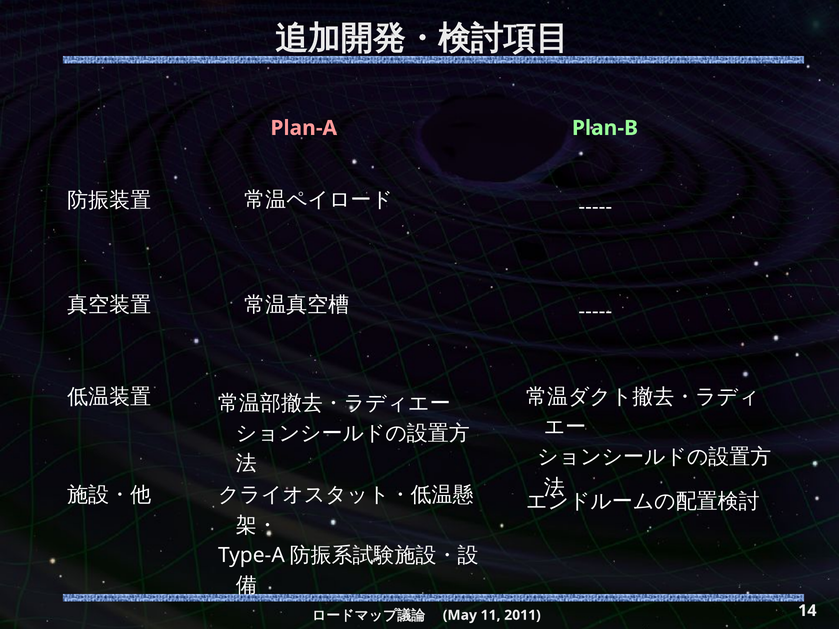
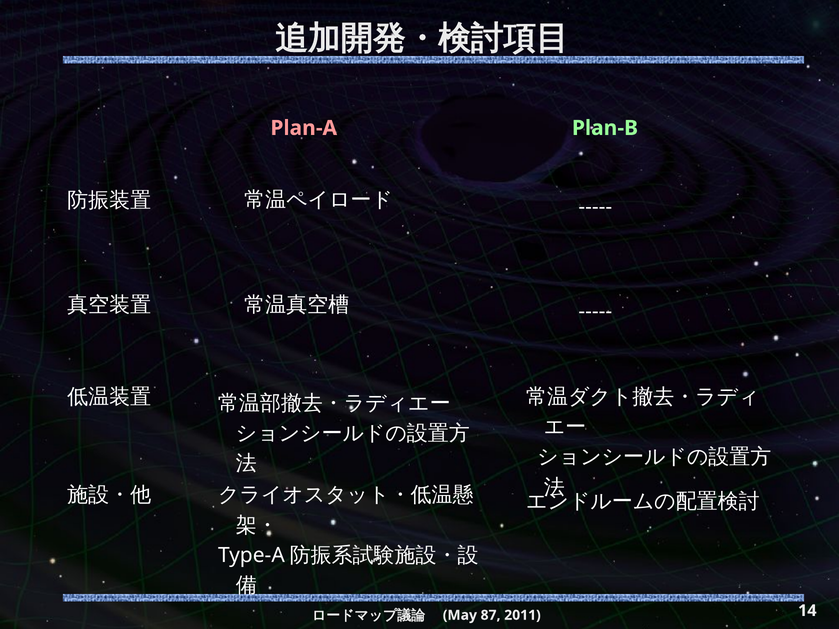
11: 11 -> 87
